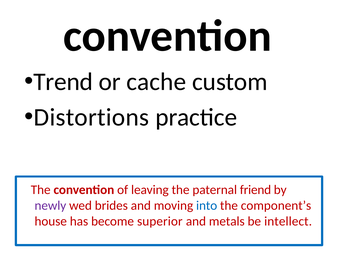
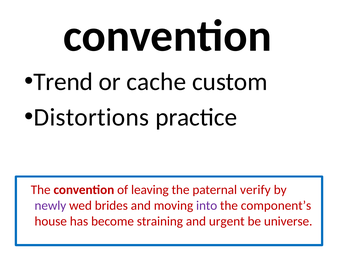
friend: friend -> verify
into colour: blue -> purple
superior: superior -> straining
metals: metals -> urgent
intellect: intellect -> universe
